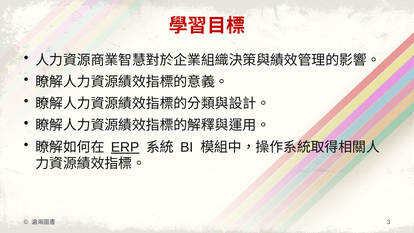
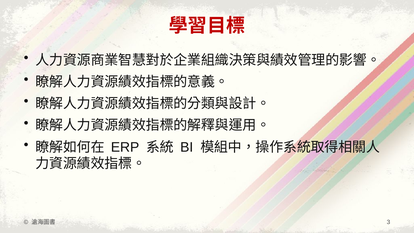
ERP underline: present -> none
